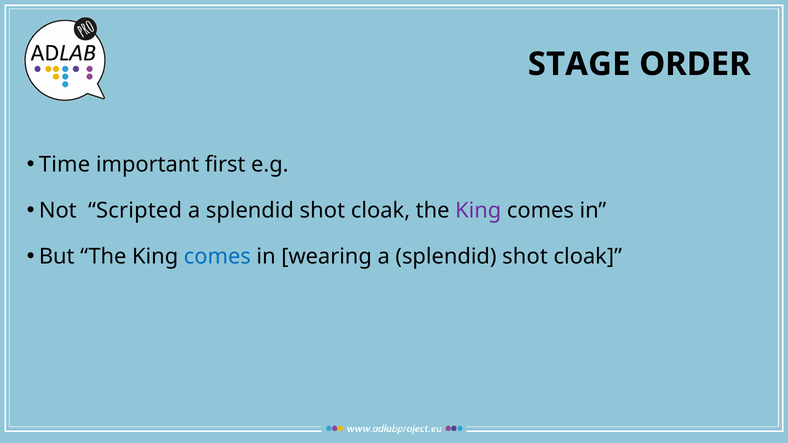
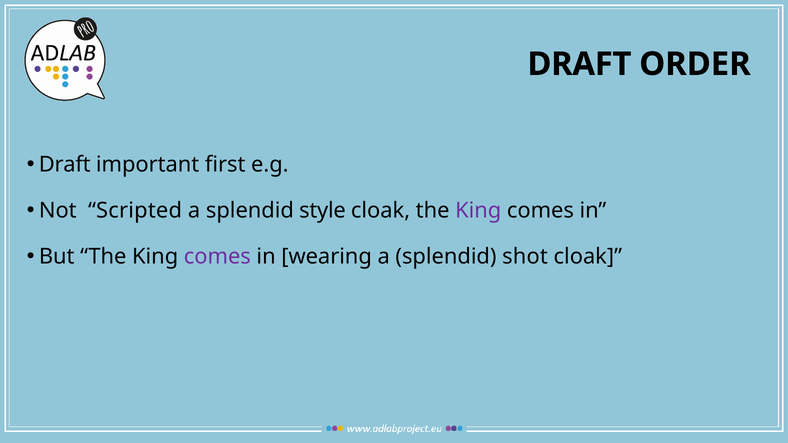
STAGE at (579, 64): STAGE -> DRAFT
Time at (64, 165): Time -> Draft
shot at (322, 211): shot -> style
comes at (217, 257) colour: blue -> purple
